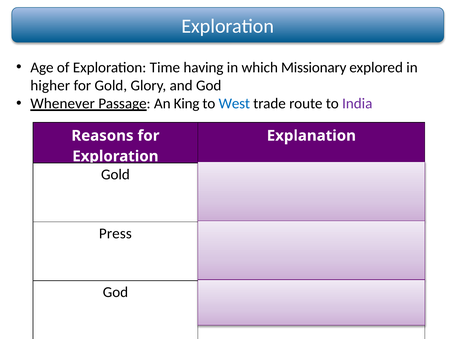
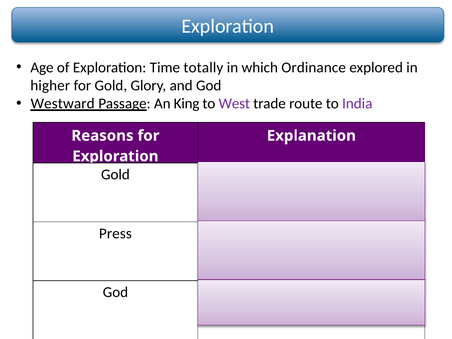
having: having -> totally
which Missionary: Missionary -> Ordinance
Whenever: Whenever -> Westward
West colour: blue -> purple
